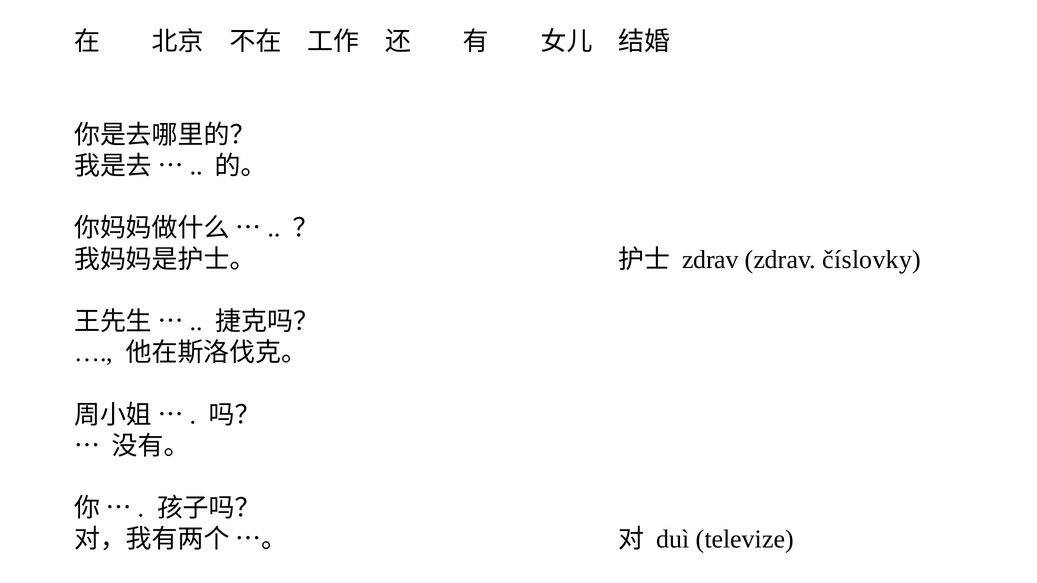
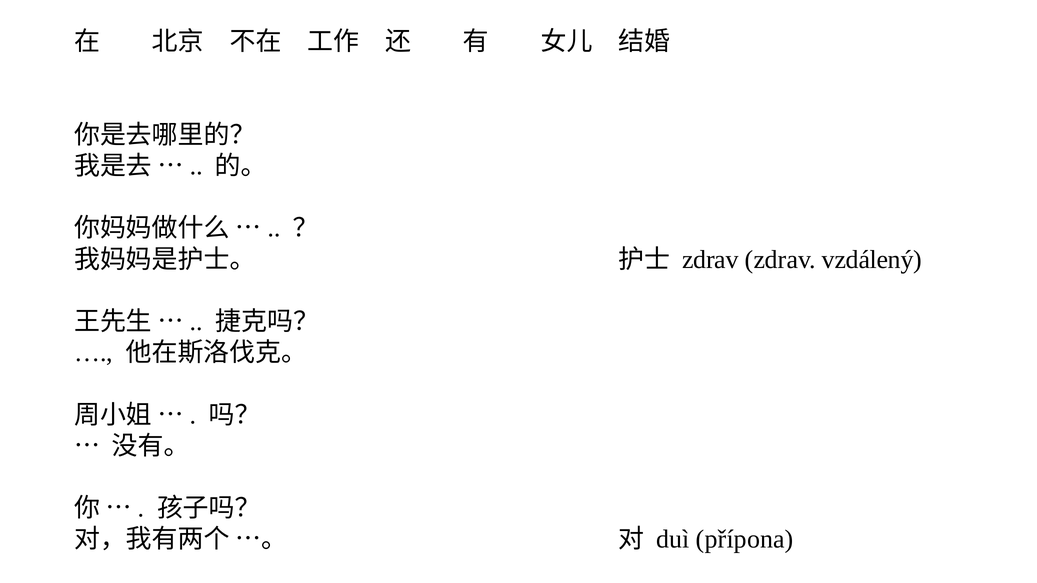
číslovky: číslovky -> vzdálený
televize: televize -> přípona
